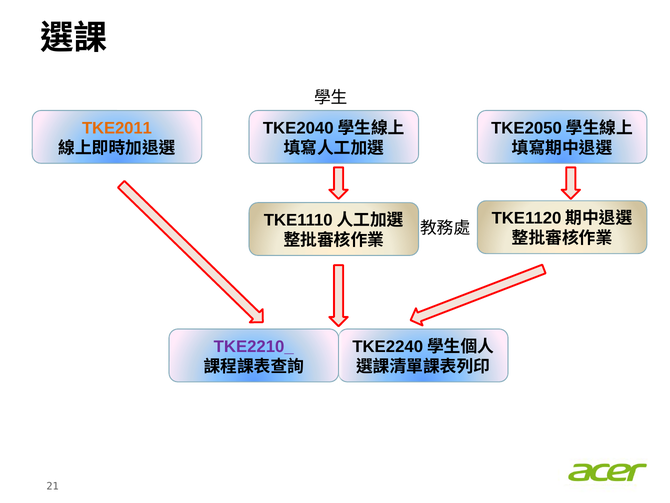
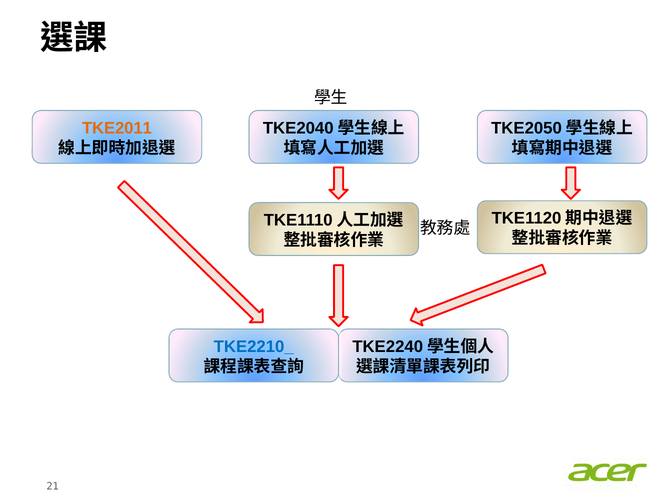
TKE2210_ colour: purple -> blue
